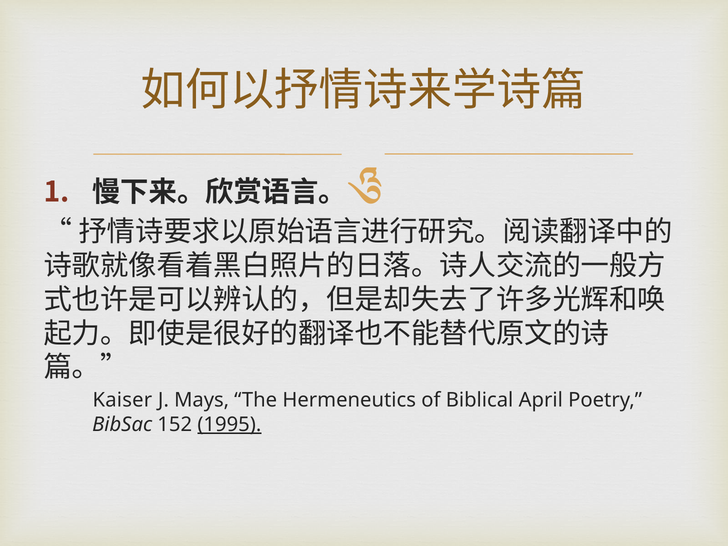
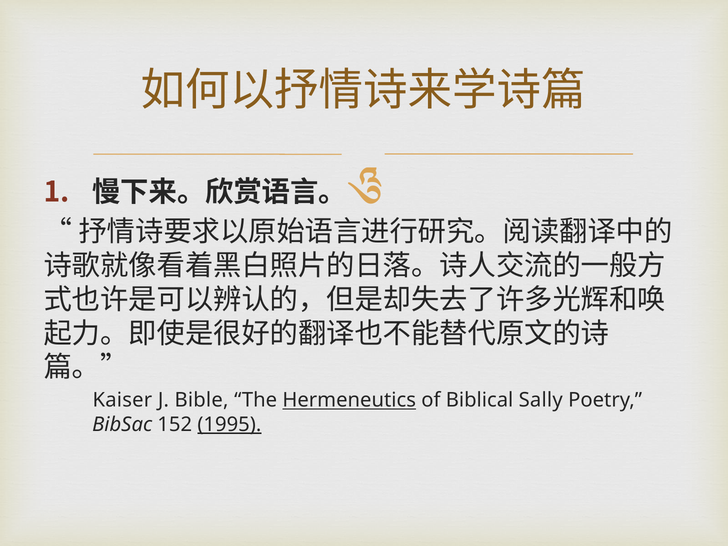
Mays: Mays -> Bible
Hermeneutics underline: none -> present
April: April -> Sally
